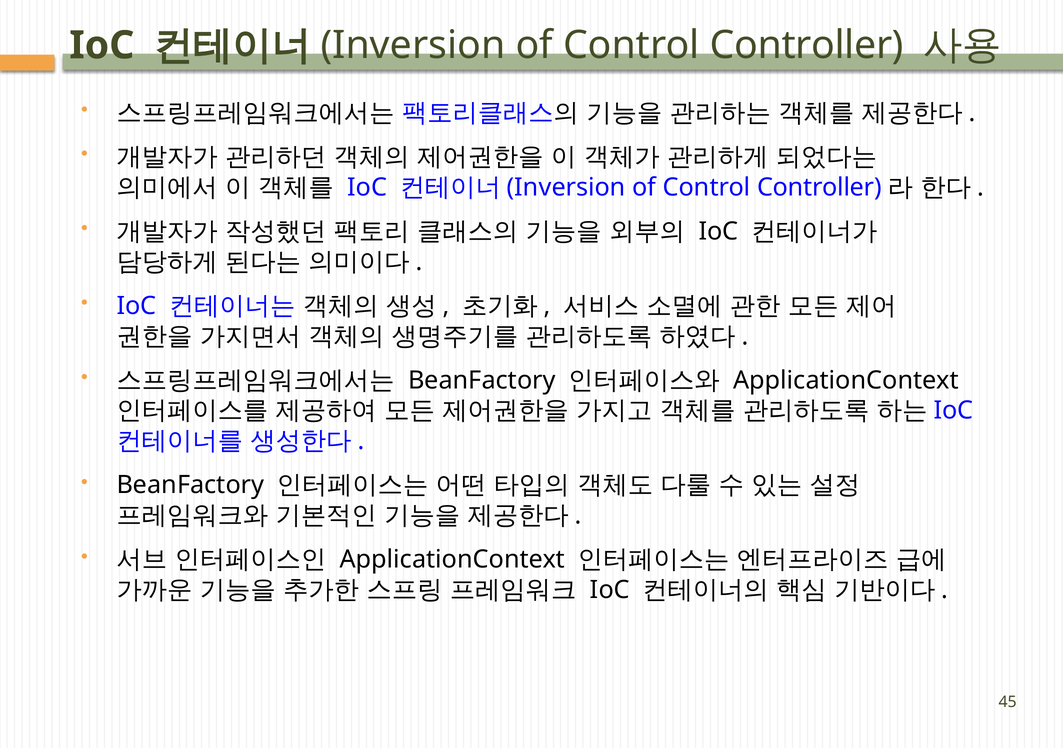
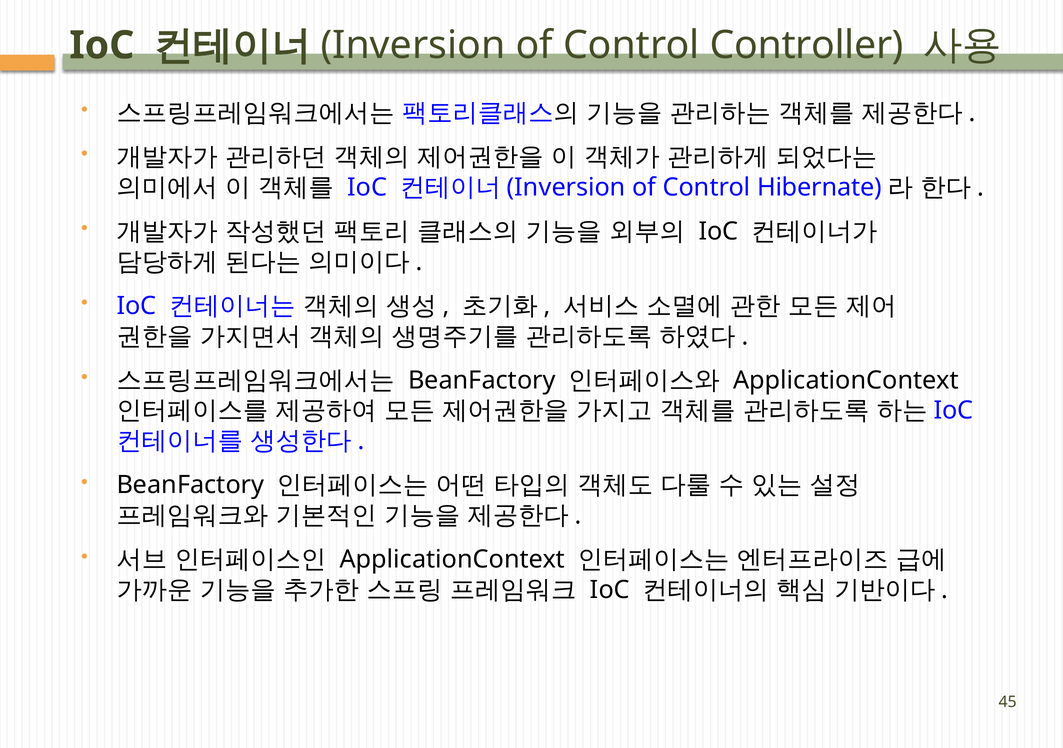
Controller at (819, 187): Controller -> Hibernate
